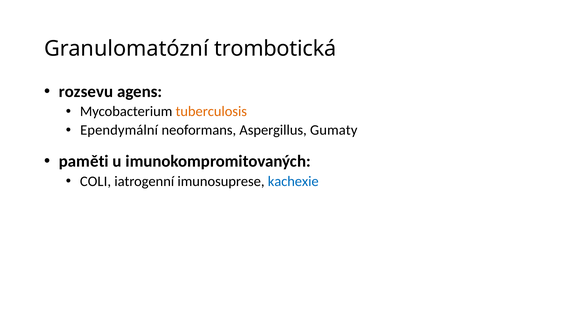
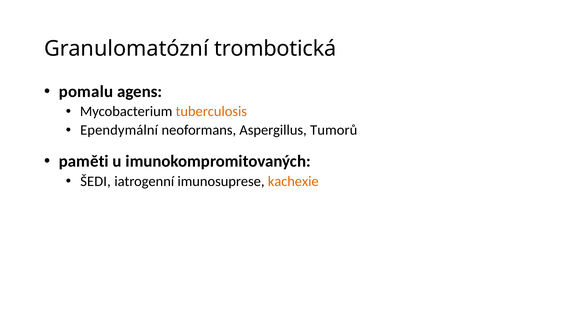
rozsevu: rozsevu -> pomalu
Gumaty: Gumaty -> Tumorů
COLI: COLI -> ŠEDI
kachexie colour: blue -> orange
